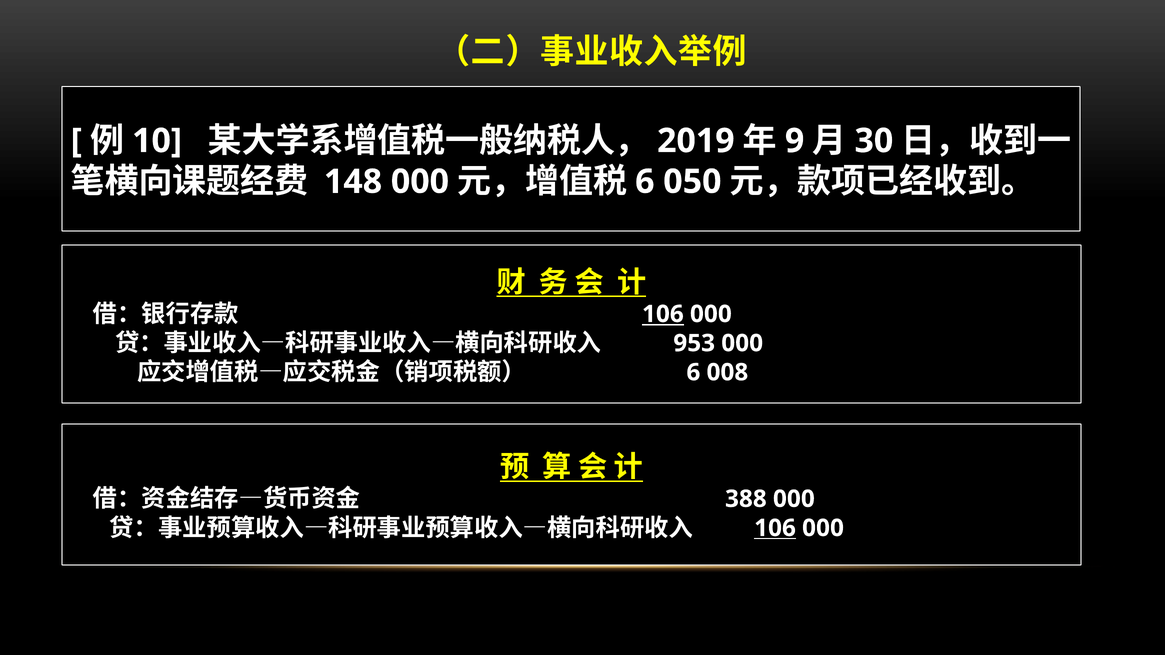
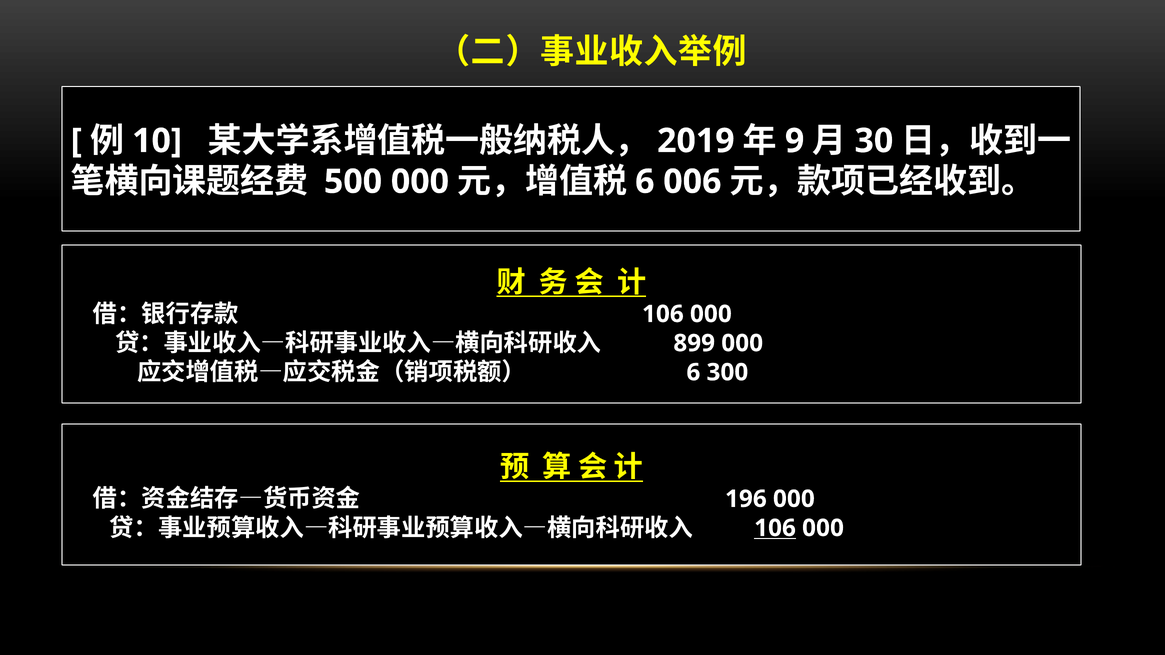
148: 148 -> 500
050: 050 -> 006
106 at (663, 314) underline: present -> none
953: 953 -> 899
008: 008 -> 300
388: 388 -> 196
